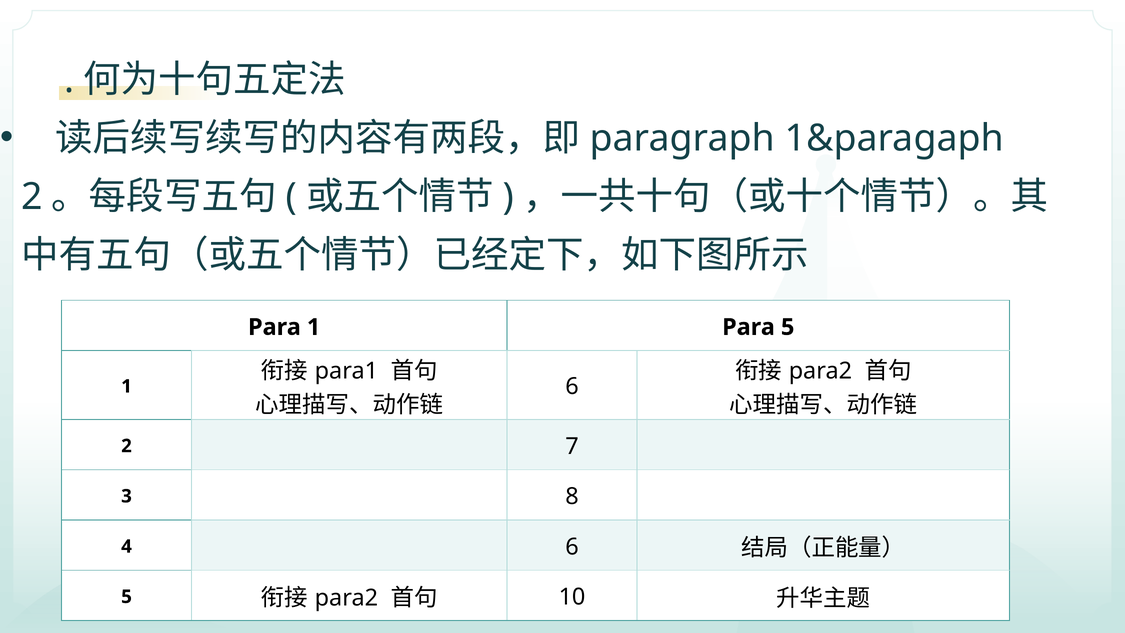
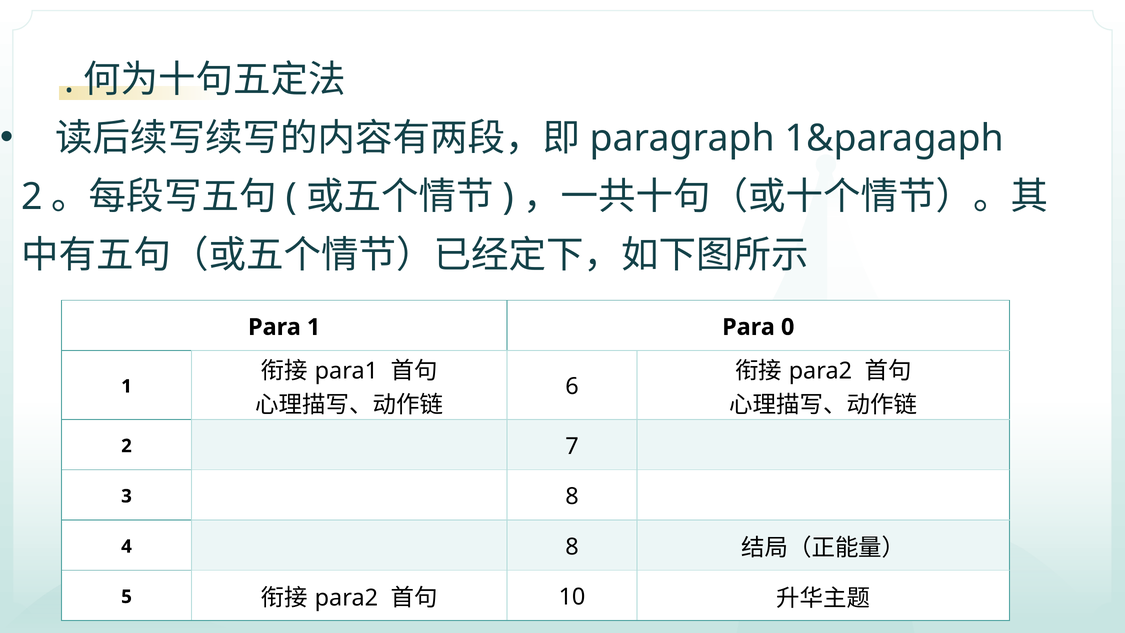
Para 5: 5 -> 0
4 6: 6 -> 8
